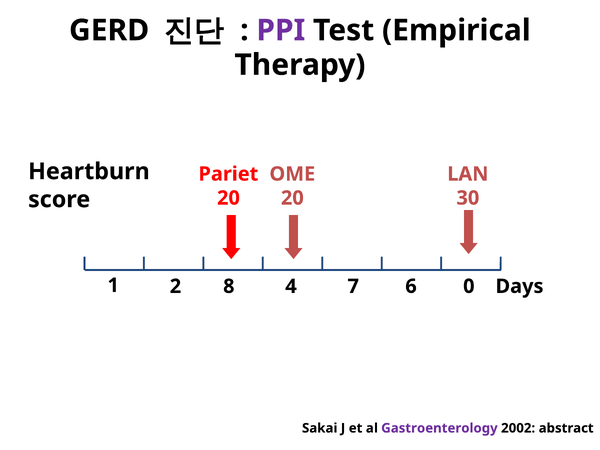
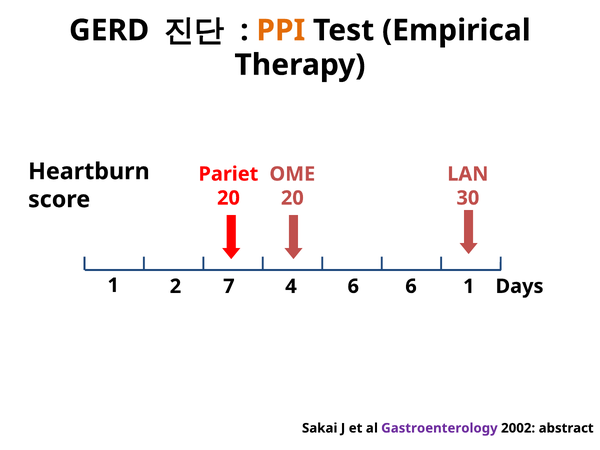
PPI colour: purple -> orange
8: 8 -> 7
4 7: 7 -> 6
6 0: 0 -> 1
